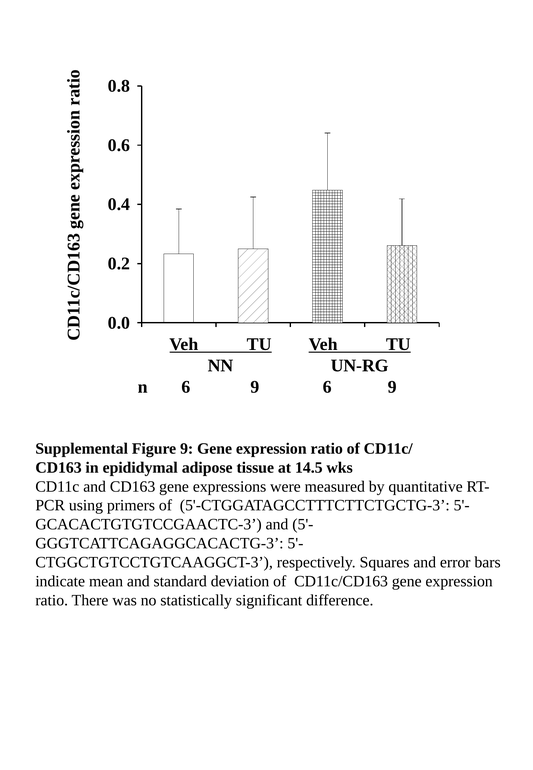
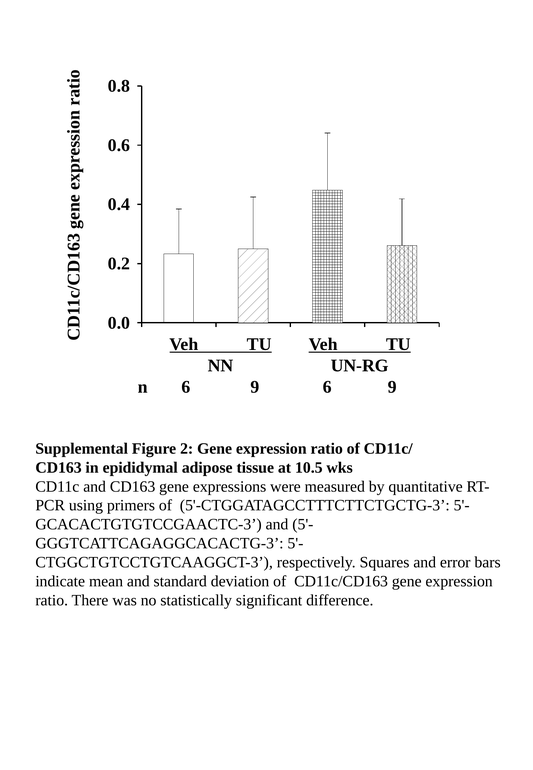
Figure 9: 9 -> 2
14.5: 14.5 -> 10.5
